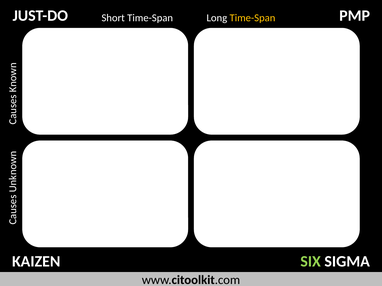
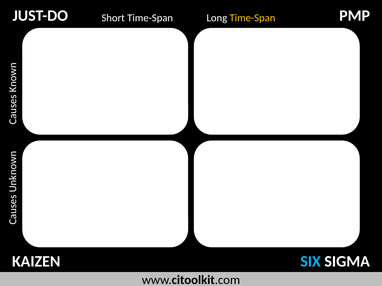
SIX colour: light green -> light blue
